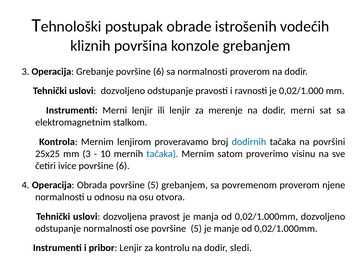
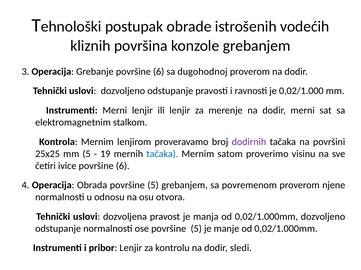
sa normalnosti: normalnosti -> dugohodnoj
dodirnih colour: blue -> purple
mm 3: 3 -> 5
10: 10 -> 19
